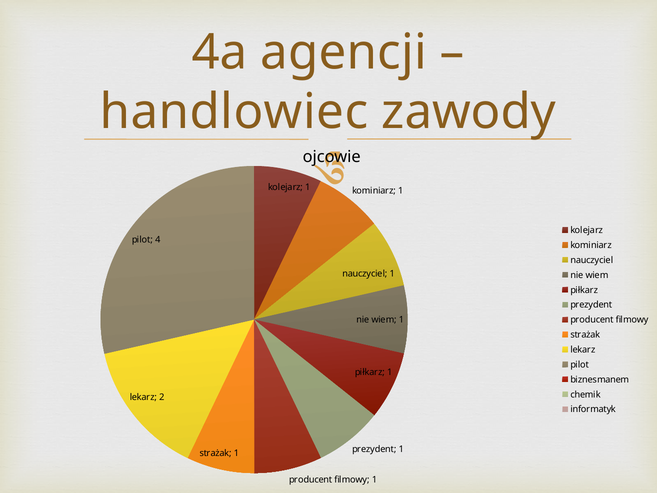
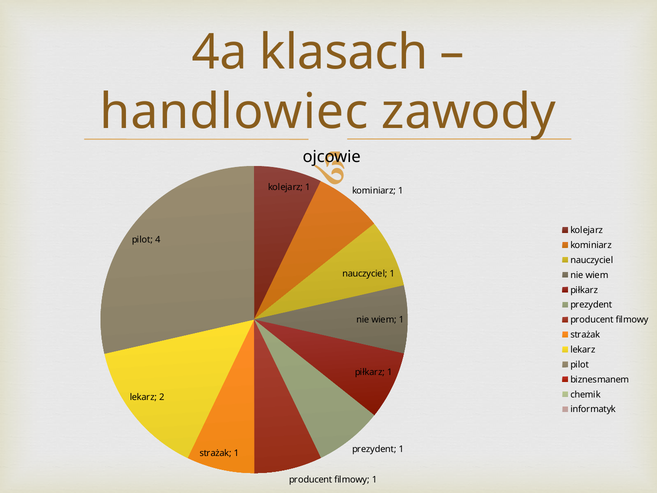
agencji: agencji -> klasach
